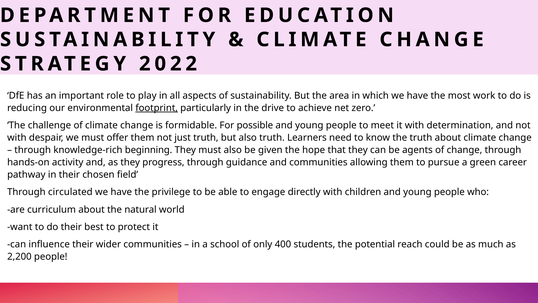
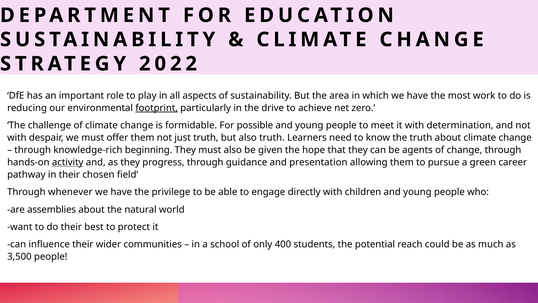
activity underline: none -> present
and communities: communities -> presentation
circulated: circulated -> whenever
curriculum: curriculum -> assemblies
2,200: 2,200 -> 3,500
